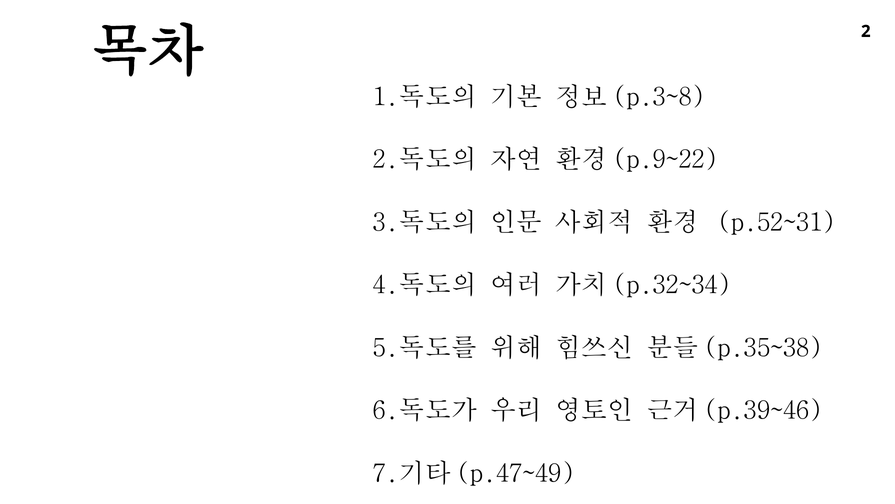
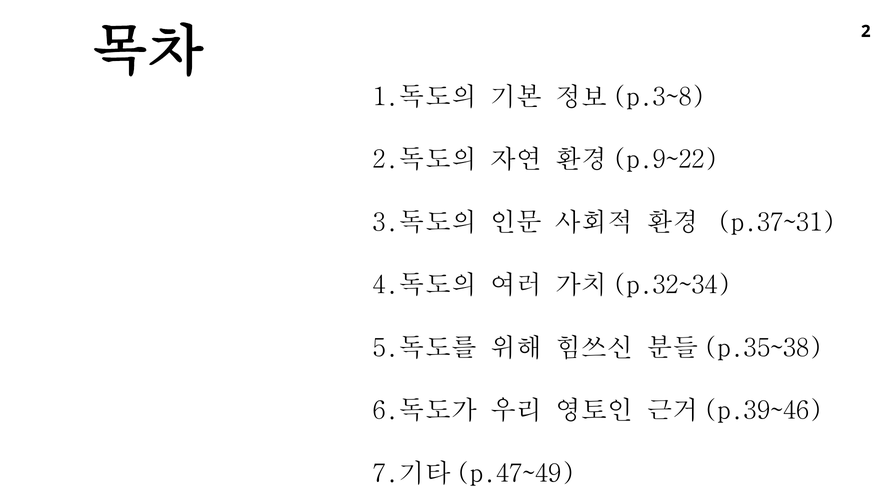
p.52~31: p.52~31 -> p.37~31
